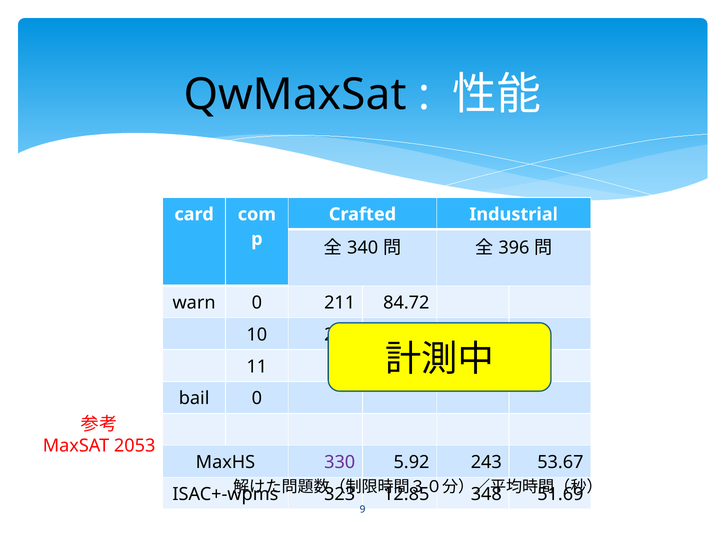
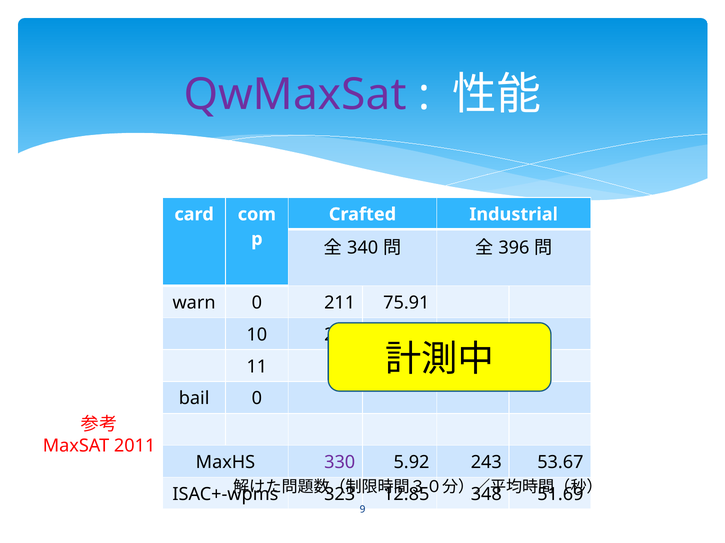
QwMaxSat colour: black -> purple
84.72: 84.72 -> 75.91
2053: 2053 -> 2011
